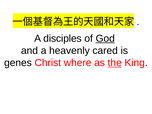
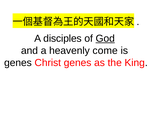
cared: cared -> come
Christ where: where -> genes
the underline: present -> none
